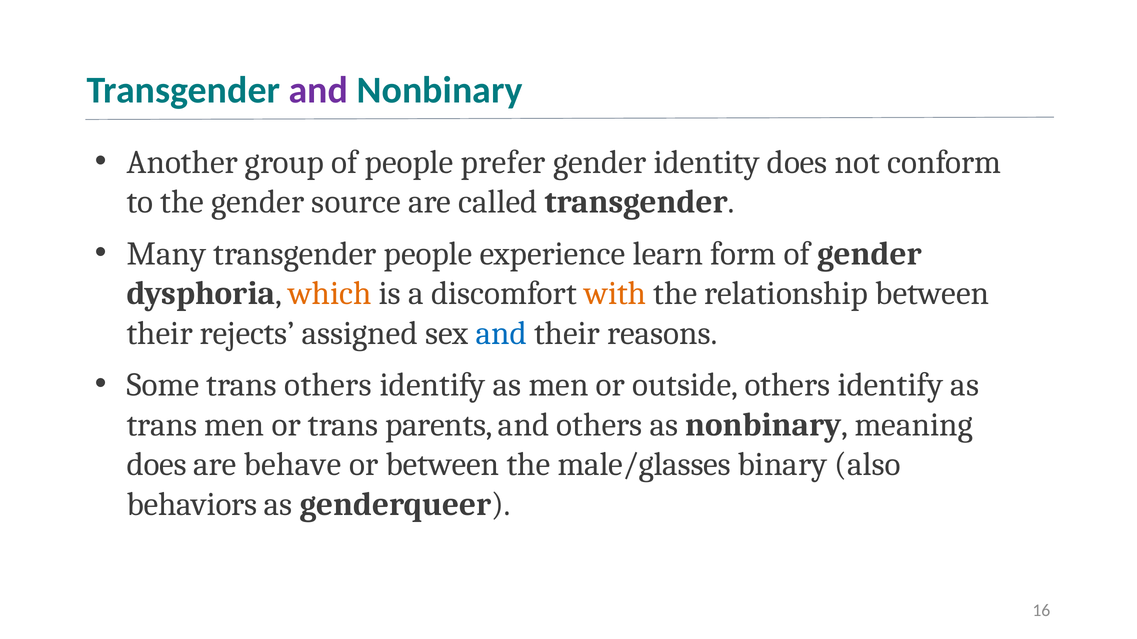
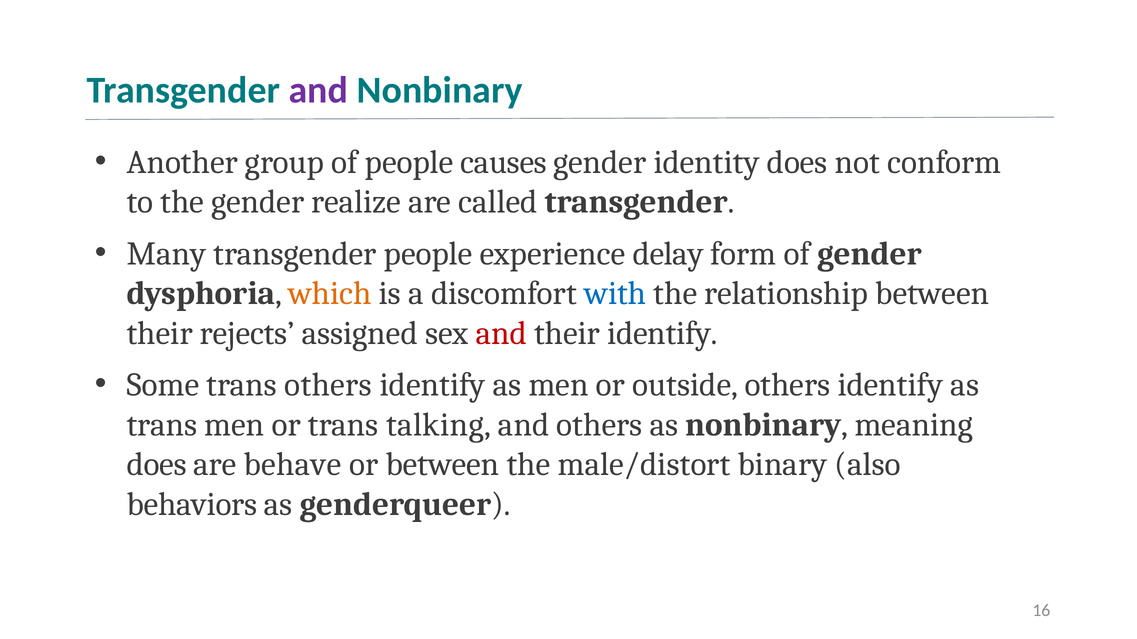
prefer: prefer -> causes
source: source -> realize
learn: learn -> delay
with colour: orange -> blue
and at (501, 333) colour: blue -> red
their reasons: reasons -> identify
parents: parents -> talking
male/glasses: male/glasses -> male/distort
